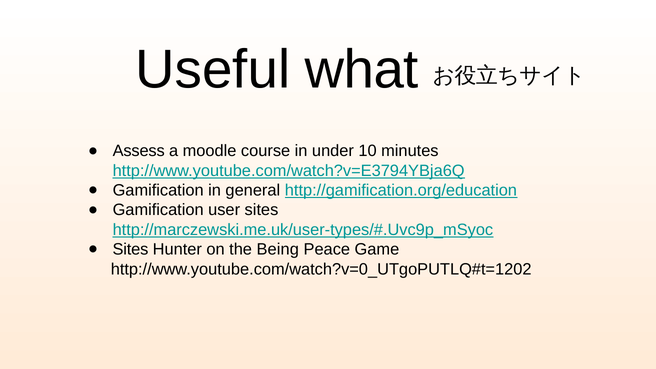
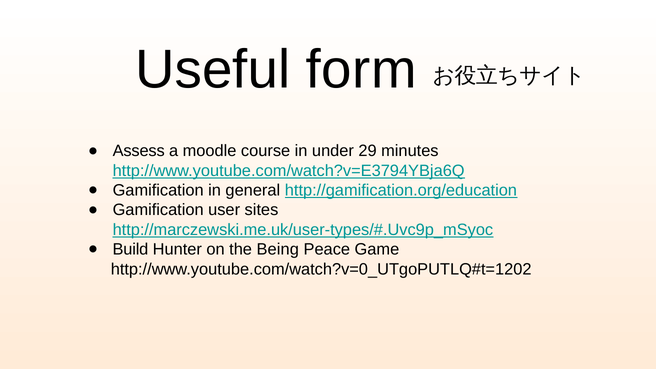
what: what -> form
10: 10 -> 29
Sites at (130, 249): Sites -> Build
